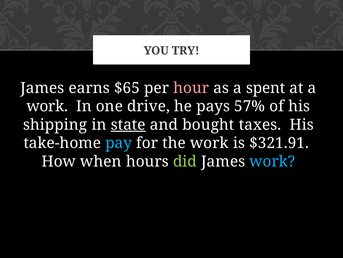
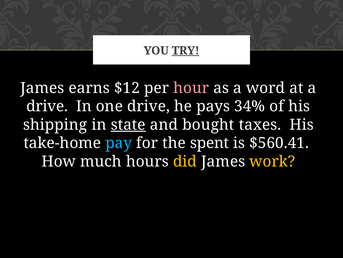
TRY underline: none -> present
$65: $65 -> $12
spent: spent -> word
work at (47, 106): work -> drive
57%: 57% -> 34%
the work: work -> spent
$321.91: $321.91 -> $560.41
when: when -> much
did colour: light green -> yellow
work at (272, 161) colour: light blue -> yellow
